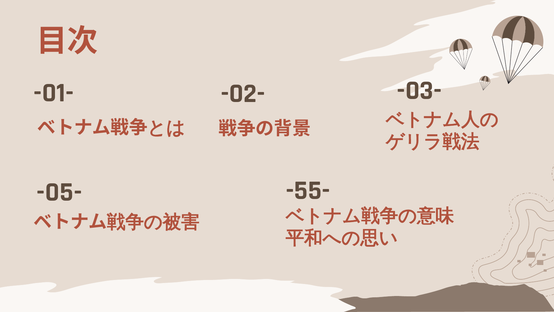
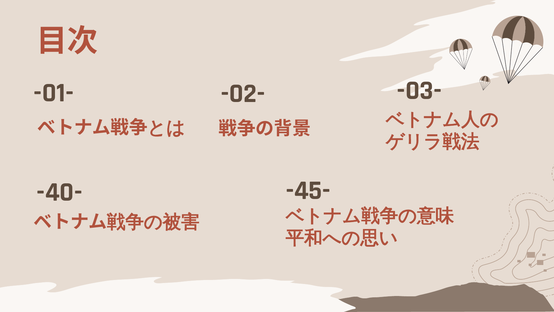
-55-: -55- -> -45-
-05-: -05- -> -40-
